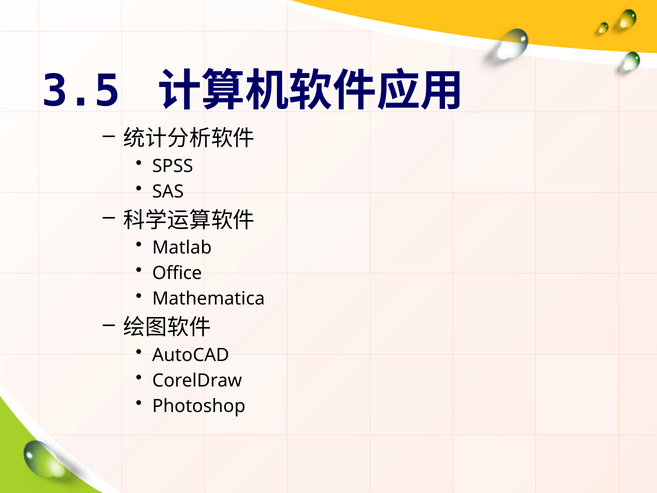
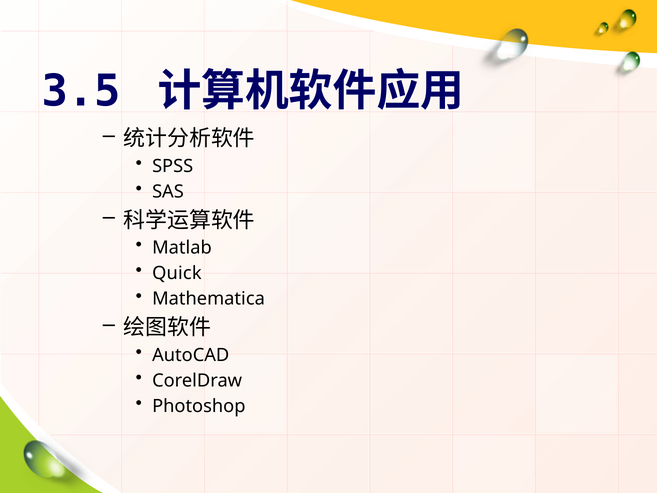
Office: Office -> Quick
